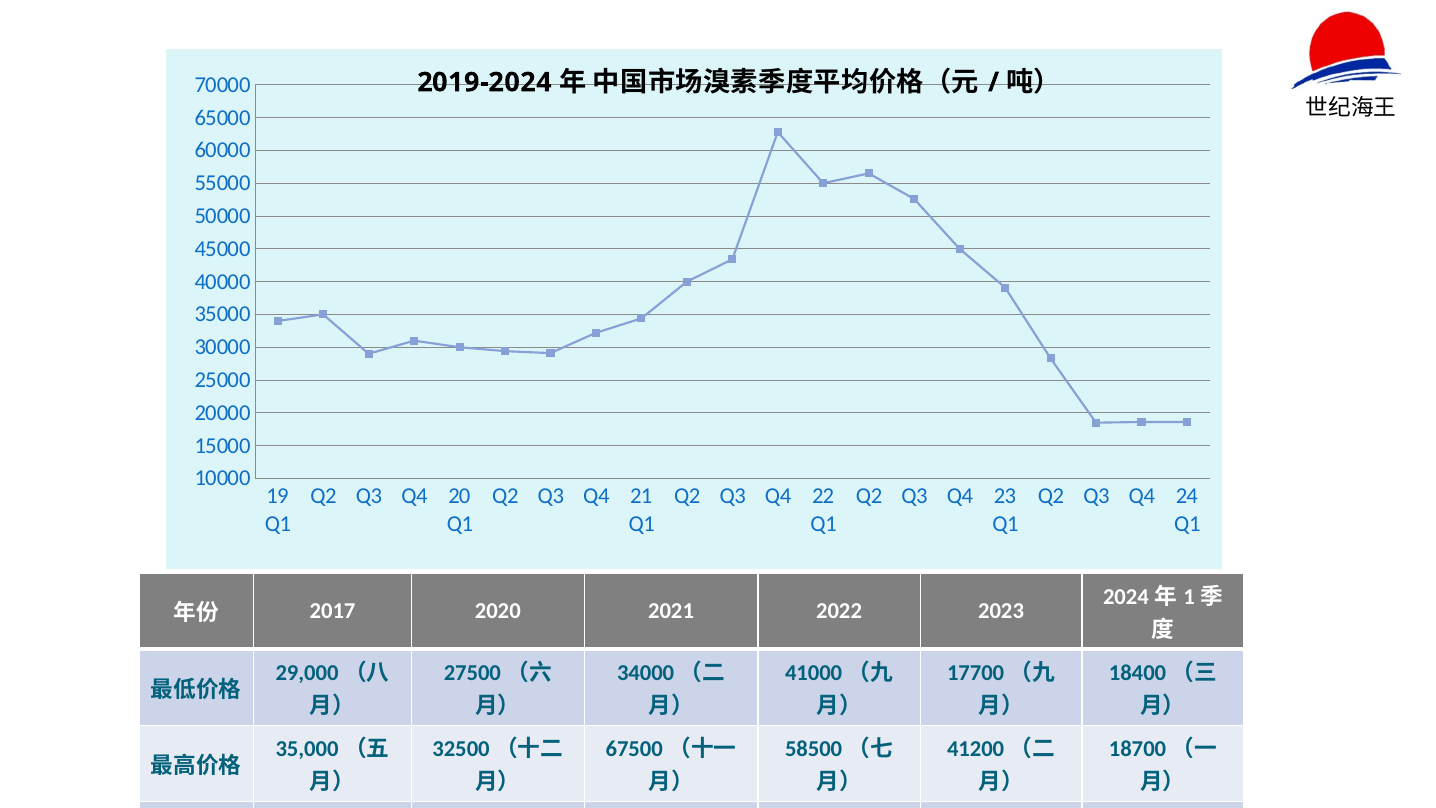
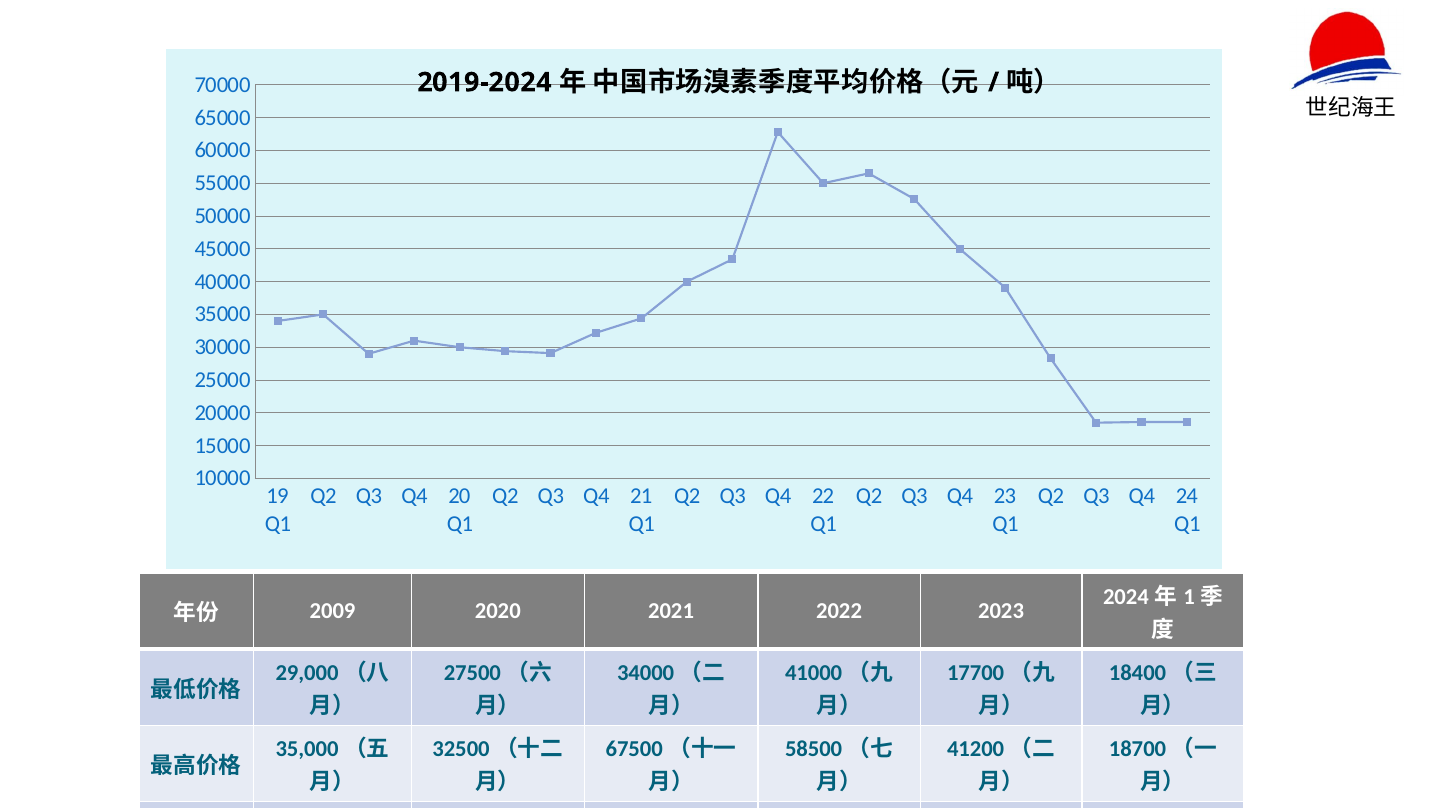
2017: 2017 -> 2009
